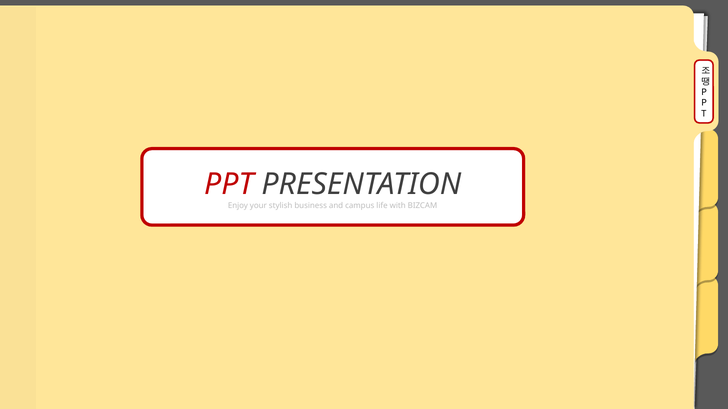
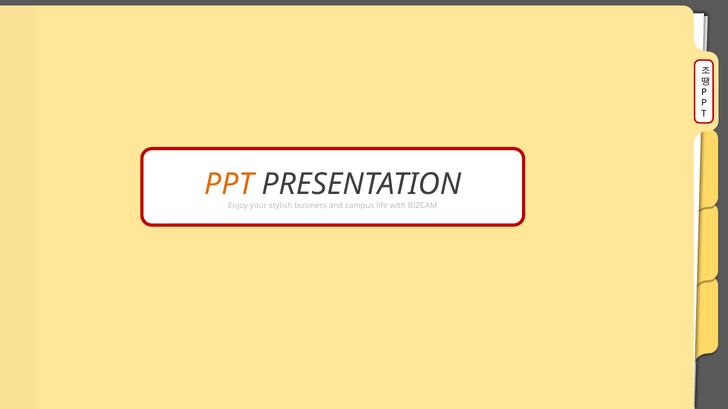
PPT colour: red -> orange
